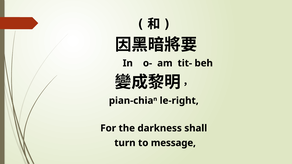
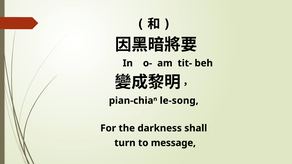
le-right: le-right -> le-song
